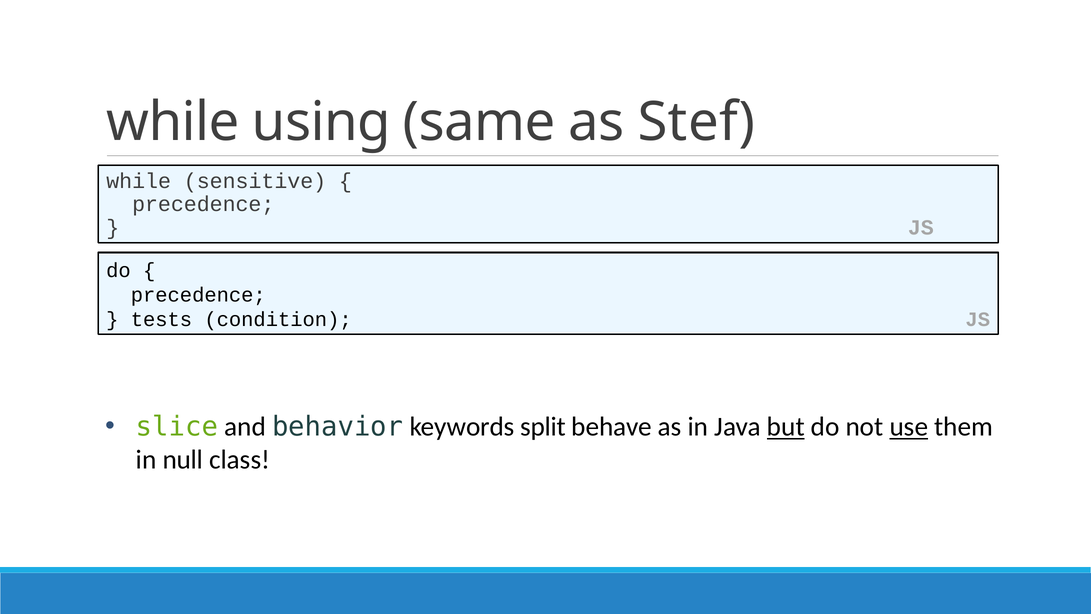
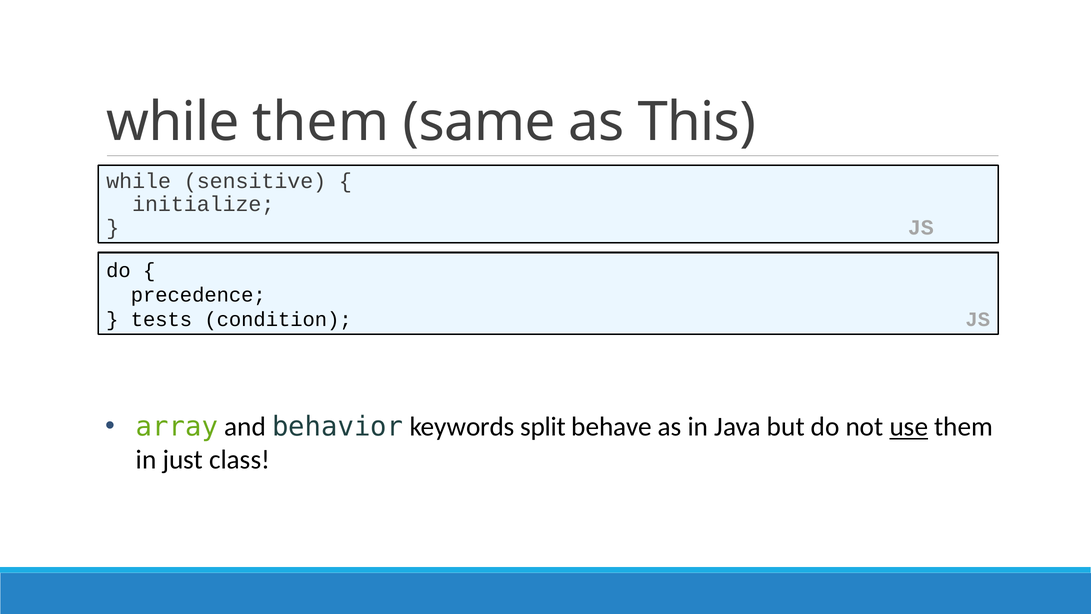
while using: using -> them
Stef: Stef -> This
precedence at (203, 204): precedence -> initialize
slice: slice -> array
but underline: present -> none
null: null -> just
